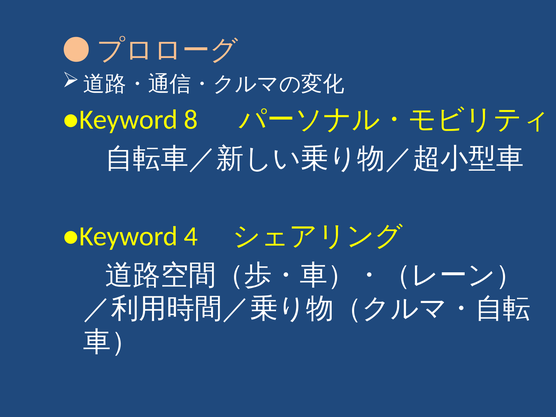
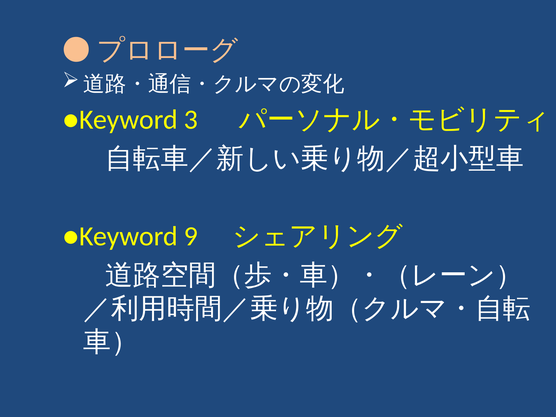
8: 8 -> 3
4: 4 -> 9
